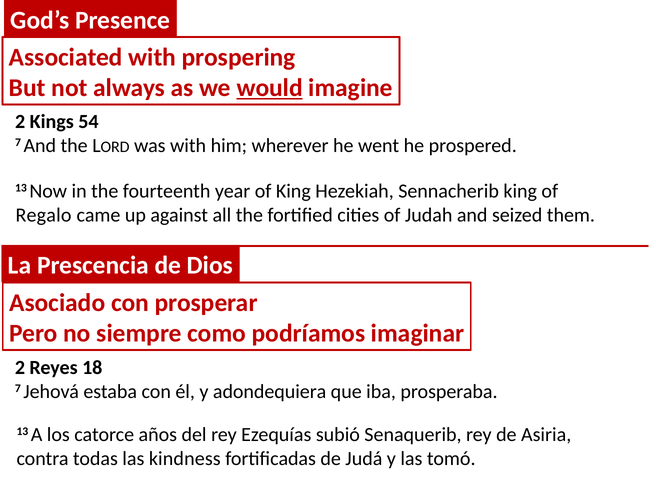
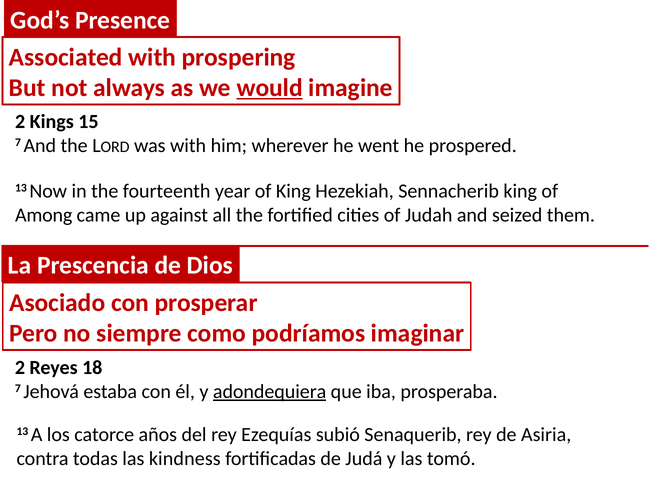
54: 54 -> 15
Regalo: Regalo -> Among
adondequiera underline: none -> present
